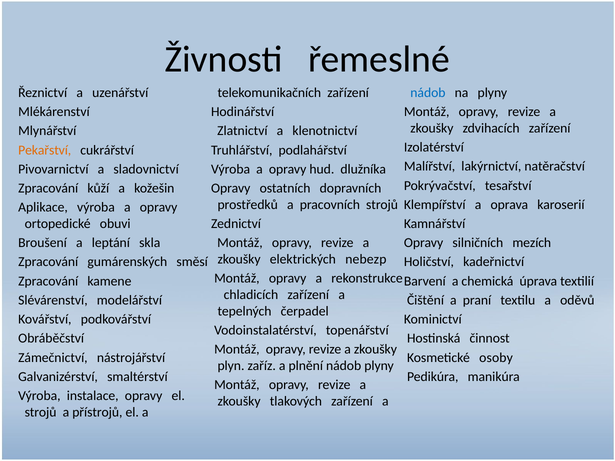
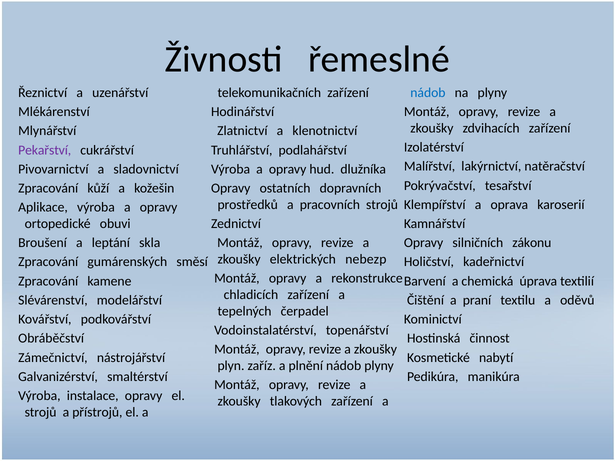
Pekařství colour: orange -> purple
mezích: mezích -> zákonu
osoby: osoby -> nabytí
